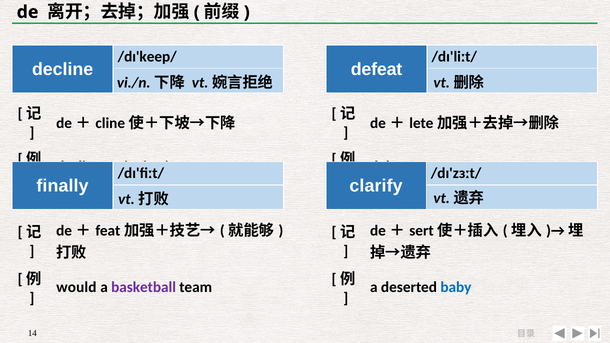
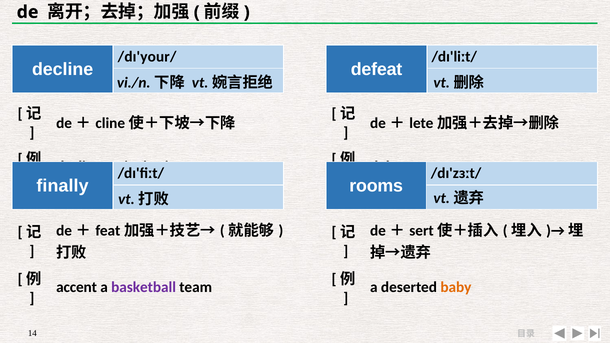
/dɪ'keep/: /dɪ'keep/ -> /dɪ'your/
clarify: clarify -> rooms
would: would -> accent
baby colour: blue -> orange
